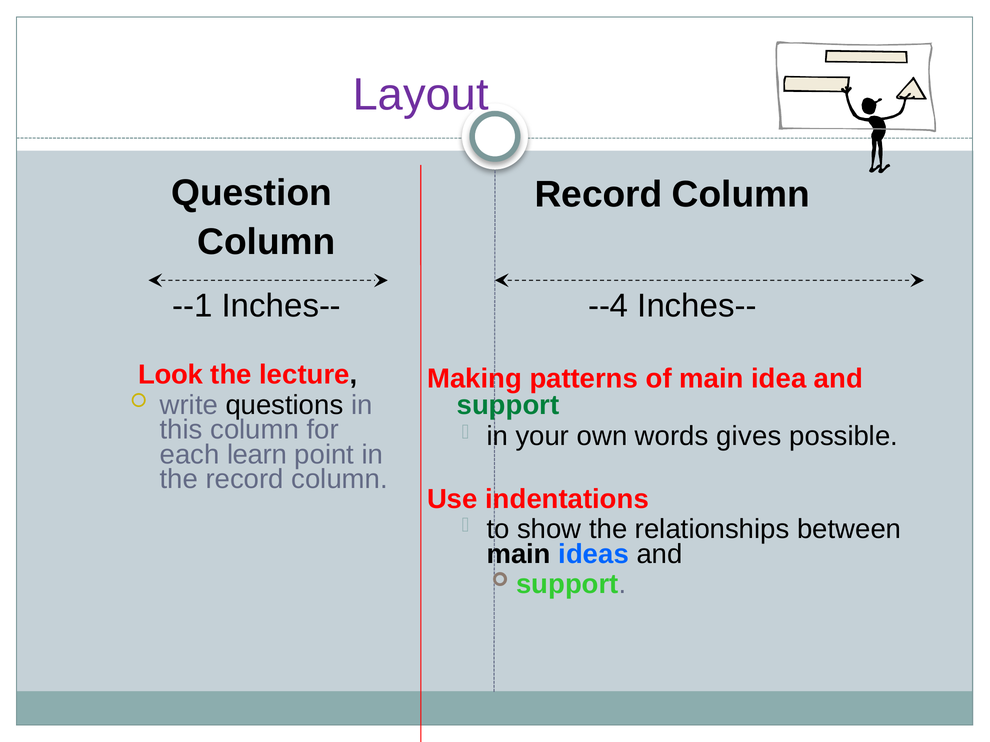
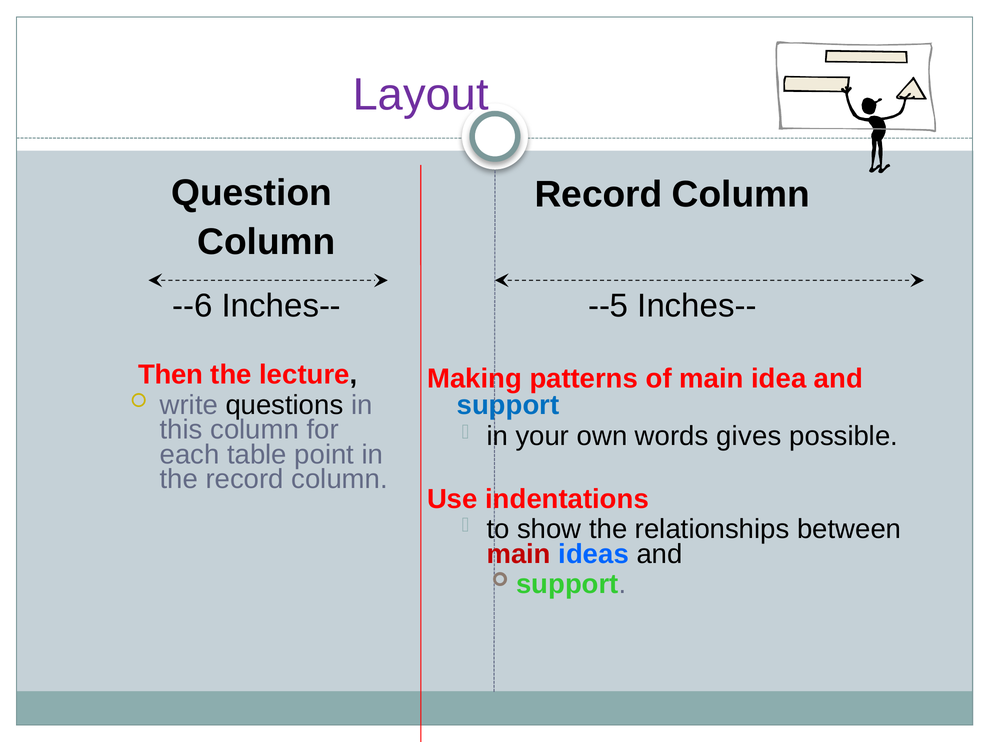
--4: --4 -> --5
--1: --1 -> --6
Look: Look -> Then
support at (508, 406) colour: green -> blue
learn: learn -> table
main at (519, 554) colour: black -> red
